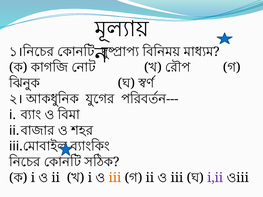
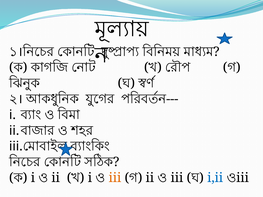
i,ii colour: purple -> blue
